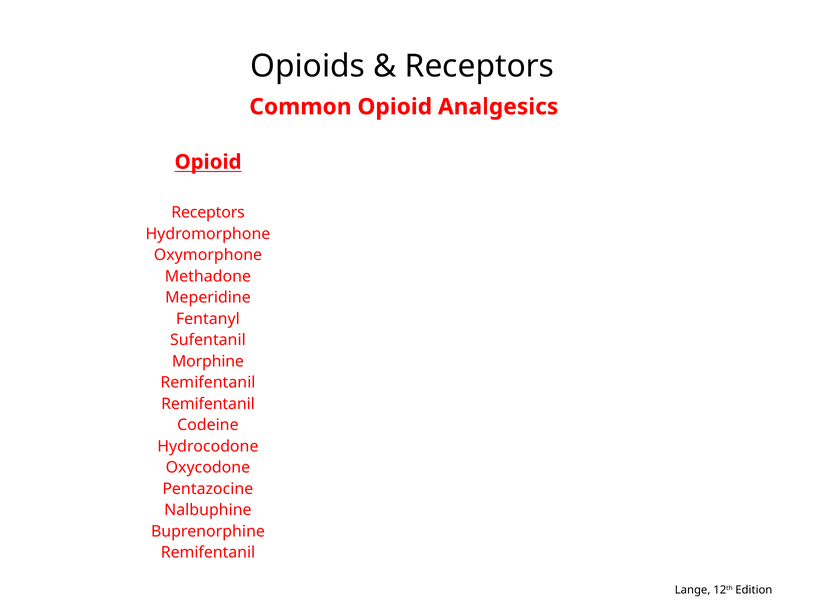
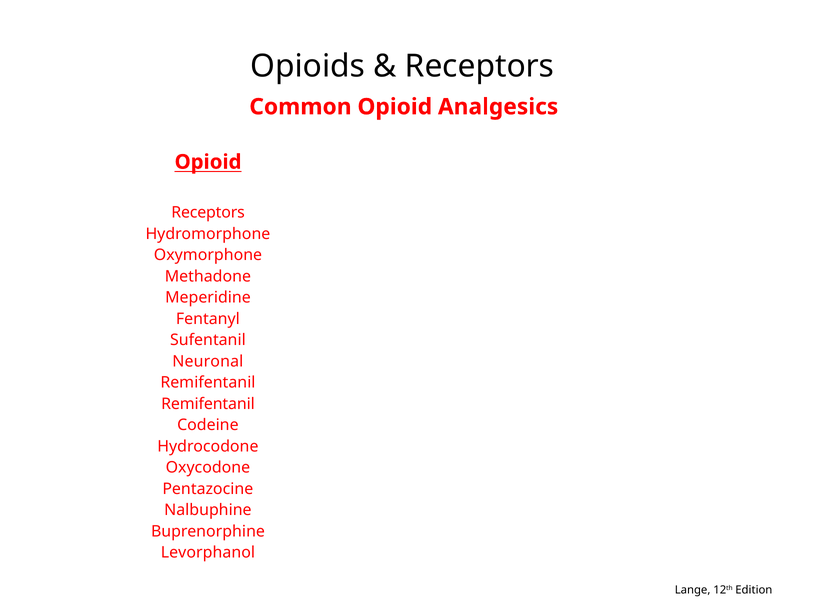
Morphine: Morphine -> Neuronal
Remifentanil at (208, 552): Remifentanil -> Levorphanol
